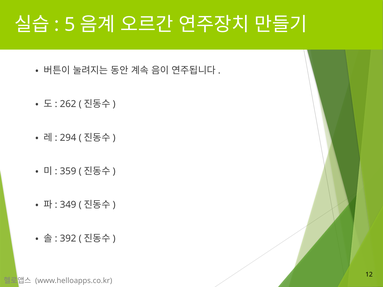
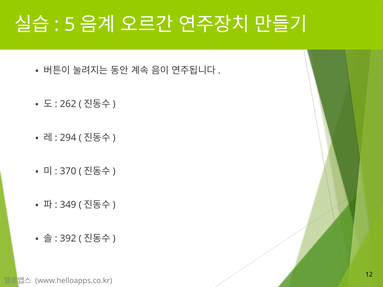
359: 359 -> 370
